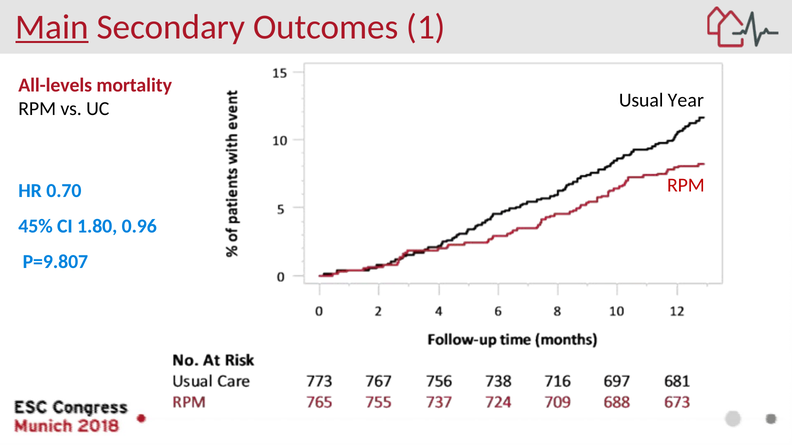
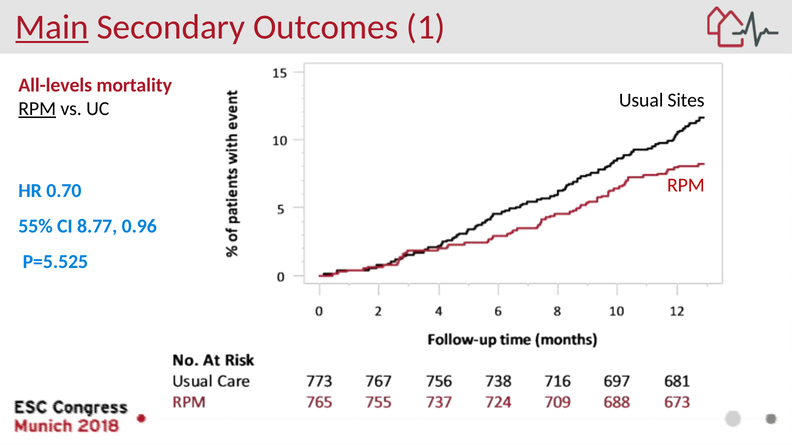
Year: Year -> Sites
RPM at (37, 109) underline: none -> present
45%: 45% -> 55%
1.80: 1.80 -> 8.77
P=9.807: P=9.807 -> P=5.525
